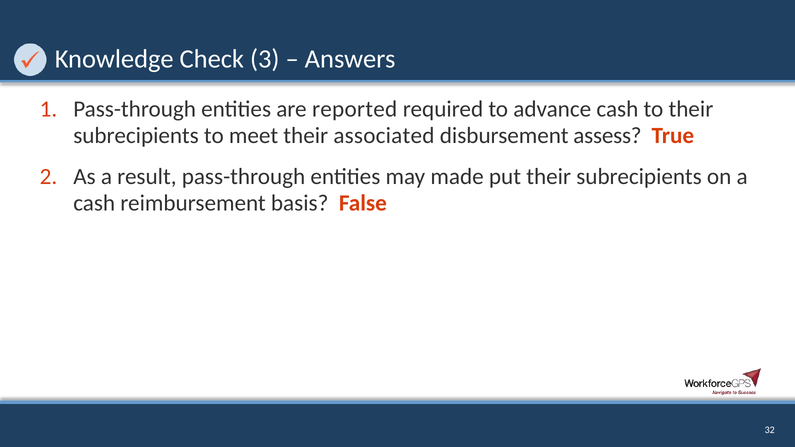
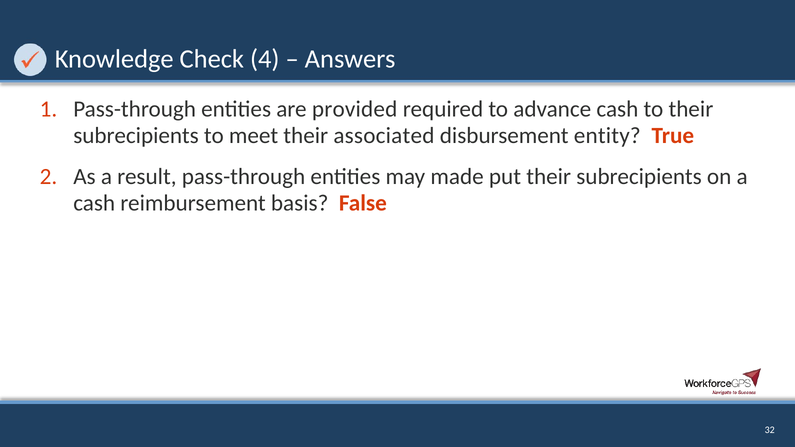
3: 3 -> 4
reported: reported -> provided
assess: assess -> entity
